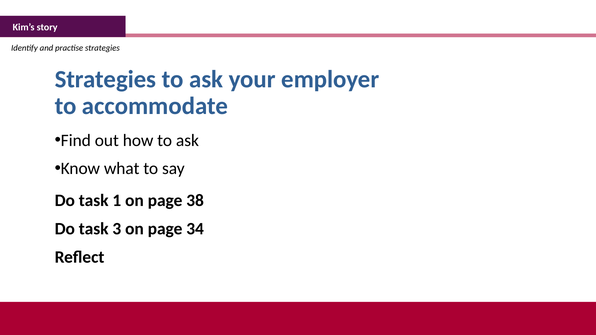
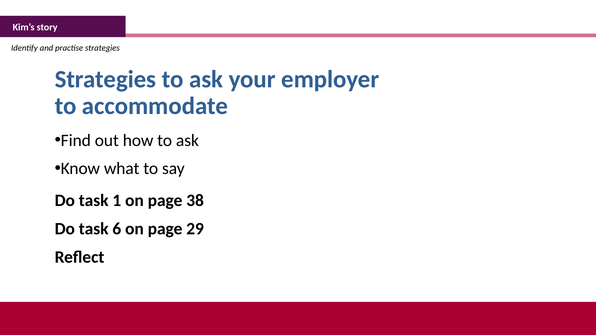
3: 3 -> 6
34: 34 -> 29
